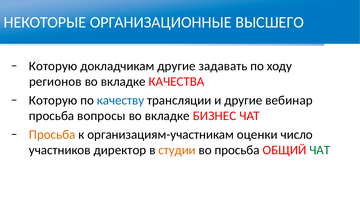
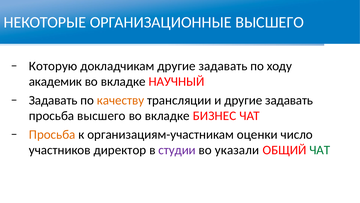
регионов: регионов -> академик
КАЧЕСТВА: КАЧЕСТВА -> НАУЧНЫЙ
Которую at (53, 100): Которую -> Задавать
качеству colour: blue -> orange
и другие вебинар: вебинар -> задавать
просьба вопросы: вопросы -> высшего
студии colour: orange -> purple
во просьба: просьба -> указали
